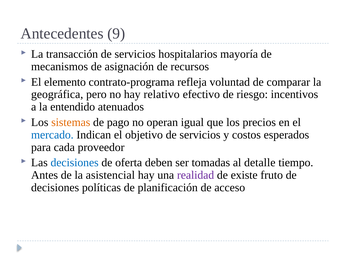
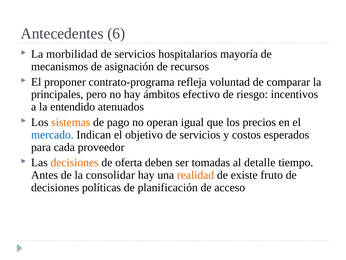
9: 9 -> 6
transacción: transacción -> morbilidad
elemento: elemento -> proponer
geográfica: geográfica -> principales
relativo: relativo -> ámbitos
decisiones at (75, 162) colour: blue -> orange
asistencial: asistencial -> consolidar
realidad colour: purple -> orange
